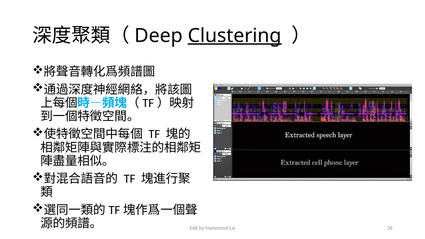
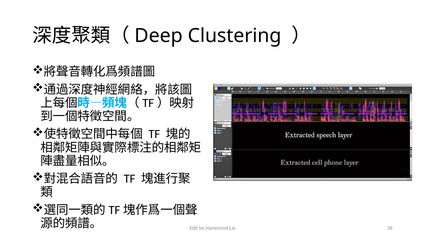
Clustering underline: present -> none
